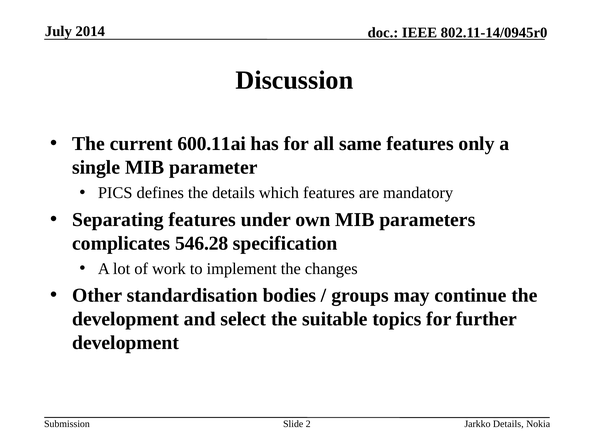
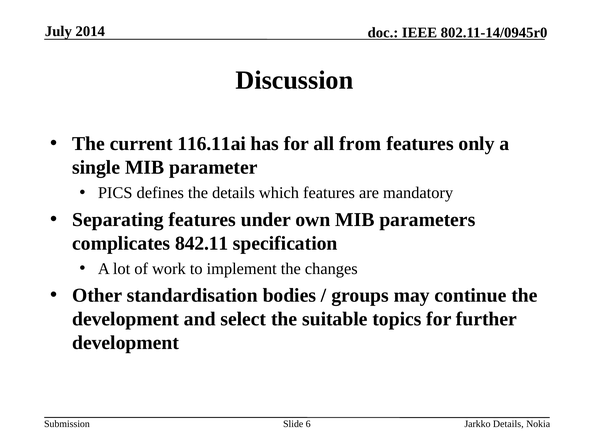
600.11ai: 600.11ai -> 116.11ai
same: same -> from
546.28: 546.28 -> 842.11
2: 2 -> 6
